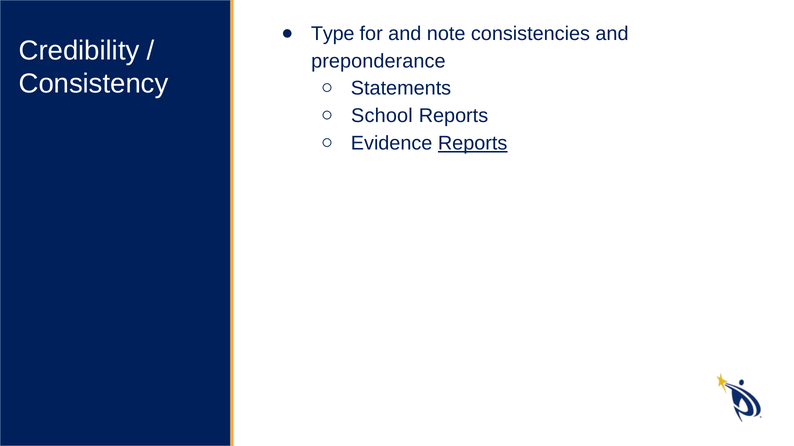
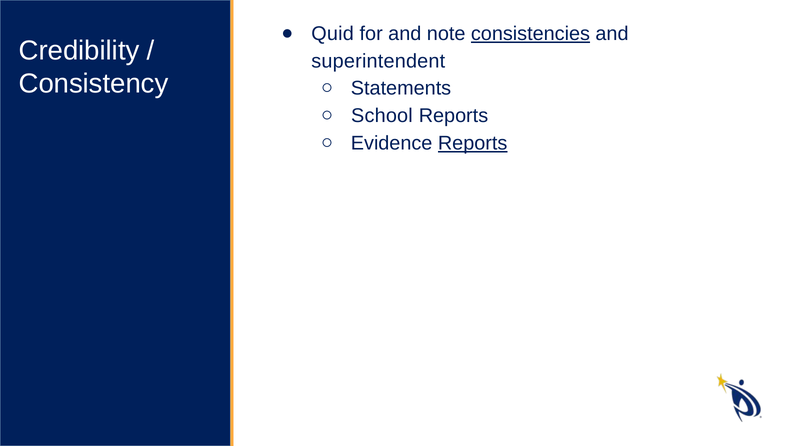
Type: Type -> Quid
consistencies underline: none -> present
preponderance: preponderance -> superintendent
